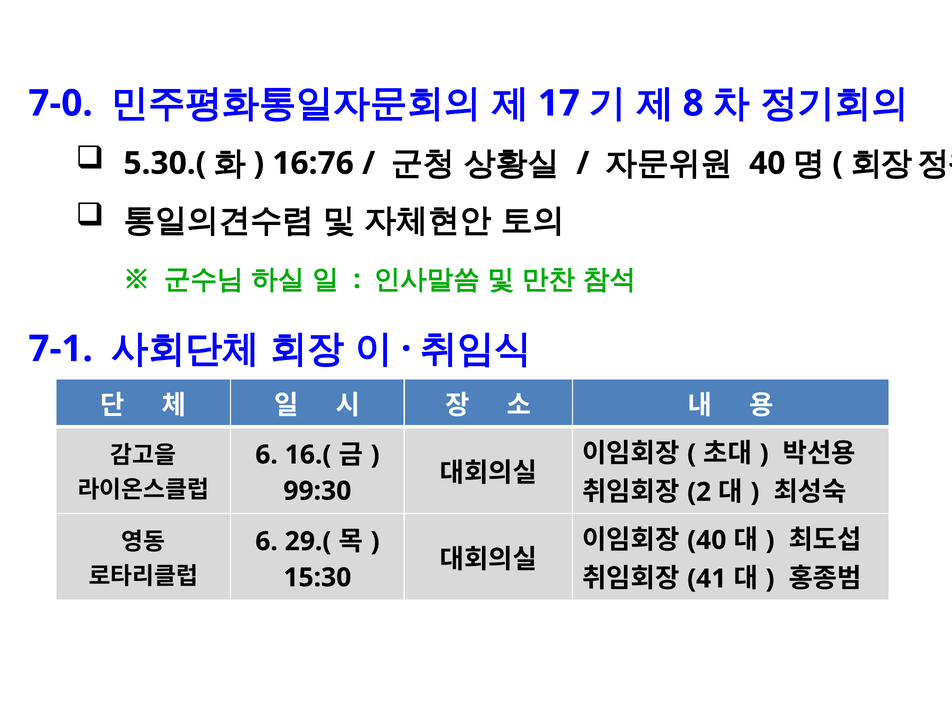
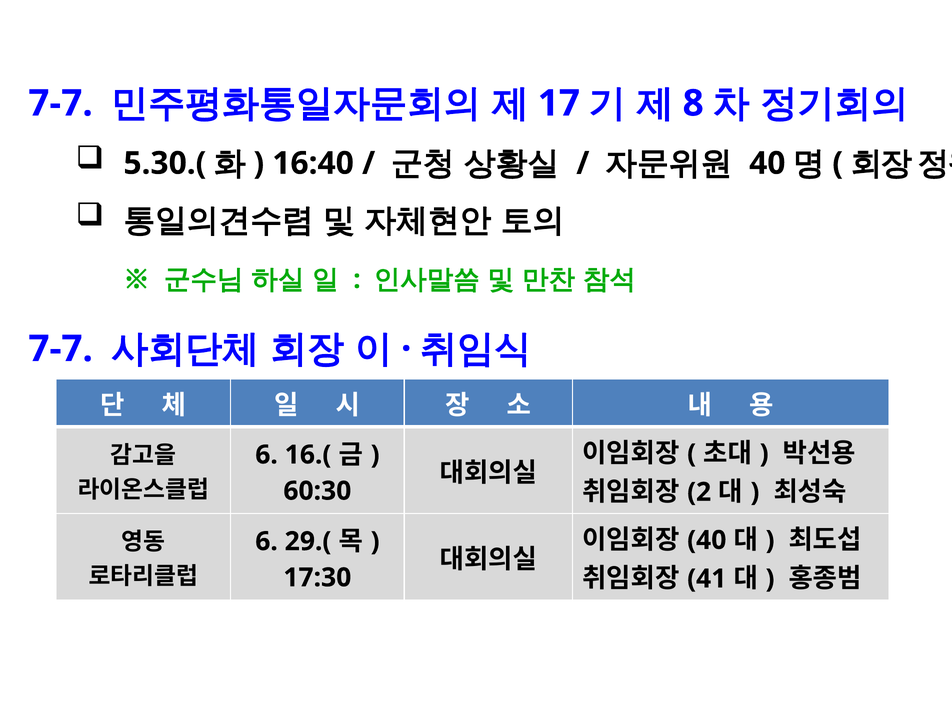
7-0 at (61, 103): 7-0 -> 7-7
16:76: 16:76 -> 16:40
7-1 at (61, 349): 7-1 -> 7-7
99:30: 99:30 -> 60:30
15:30: 15:30 -> 17:30
